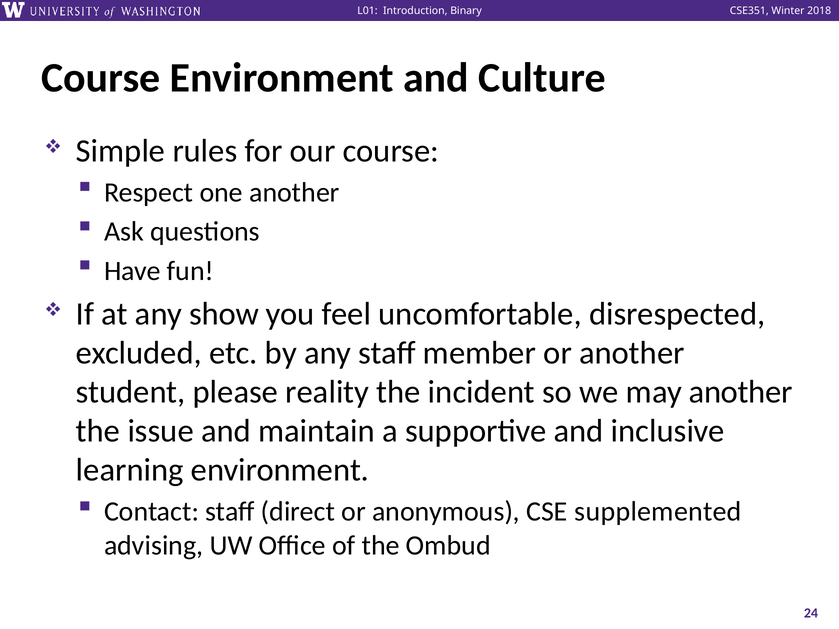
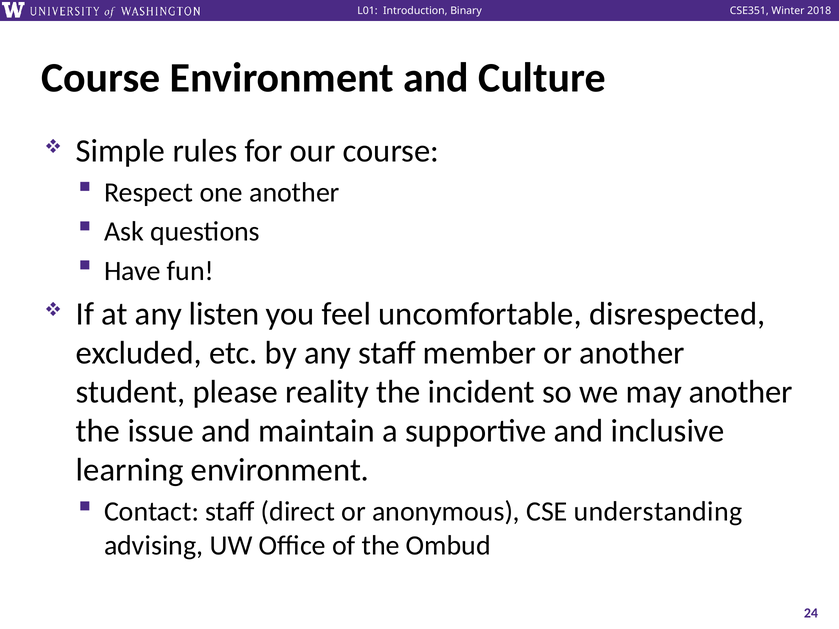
show: show -> listen
supplemented: supplemented -> understanding
